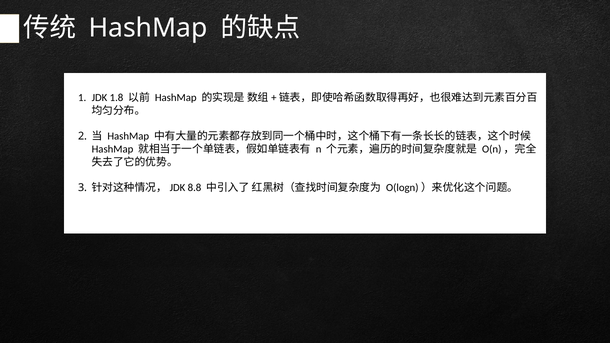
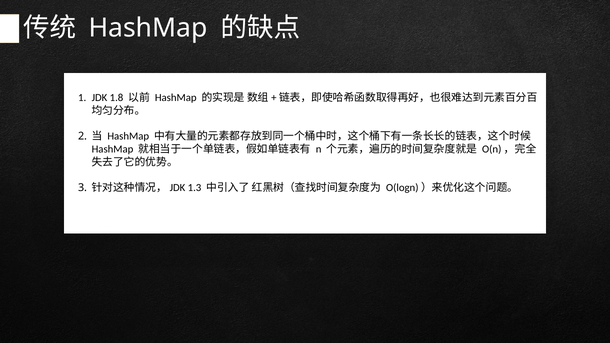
8.8: 8.8 -> 1.3
